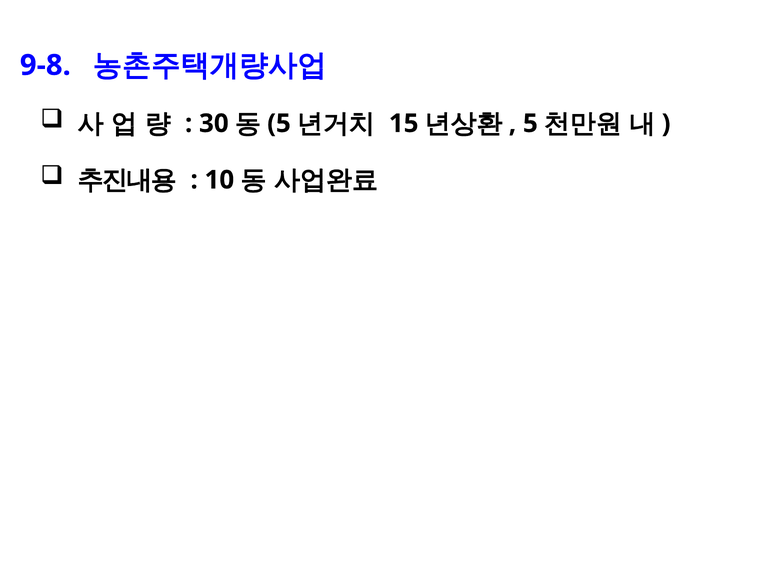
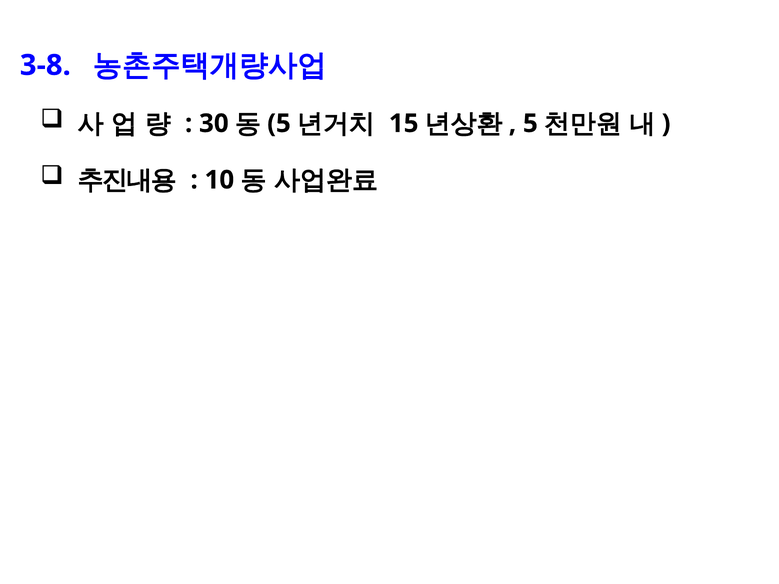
9-8: 9-8 -> 3-8
